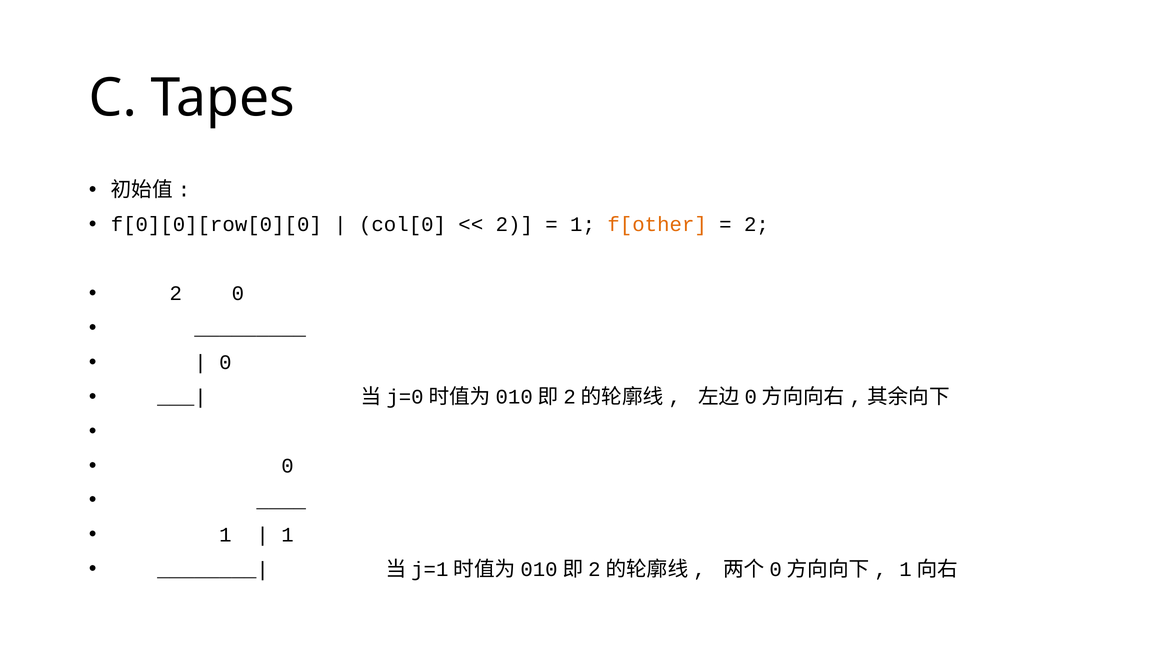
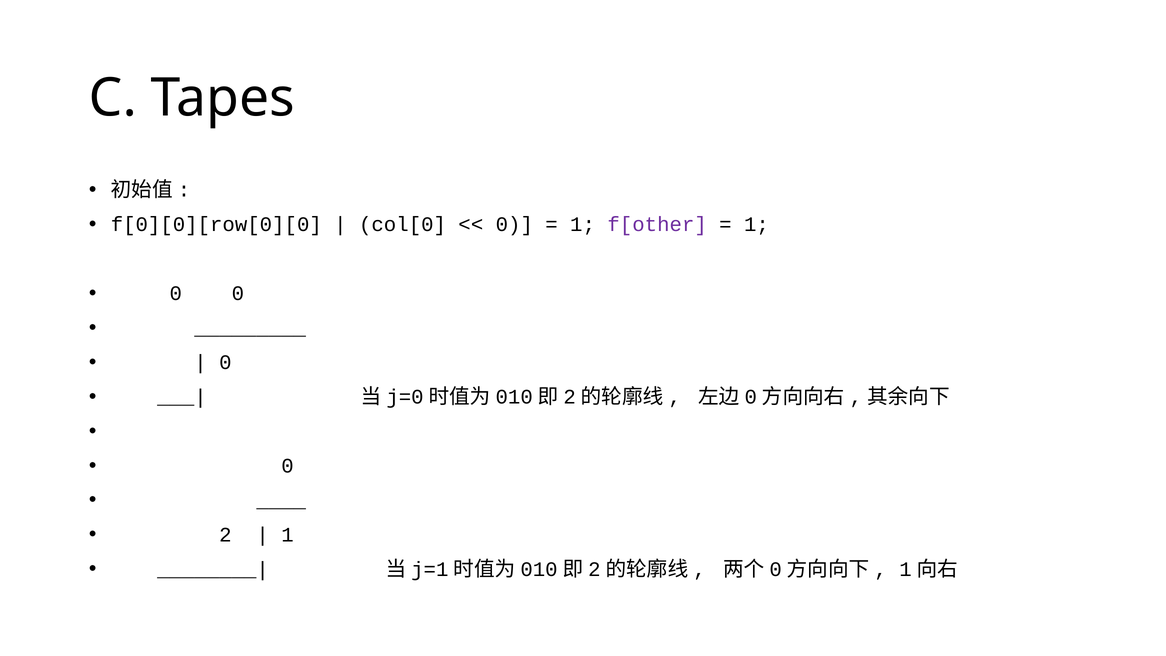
2 at (514, 224): 2 -> 0
f[other colour: orange -> purple
2 at (756, 224): 2 -> 1
2 at (176, 293): 2 -> 0
1 at (225, 535): 1 -> 2
